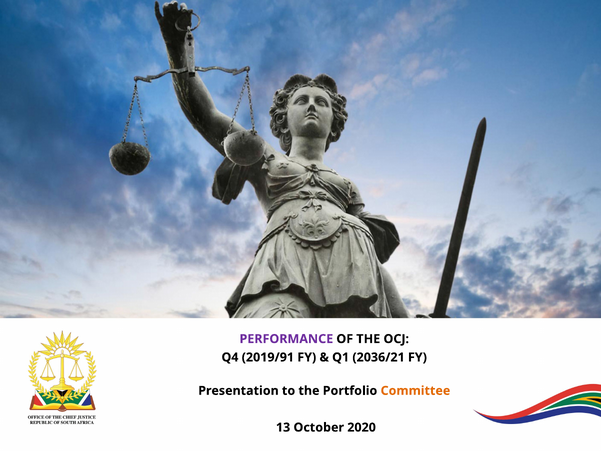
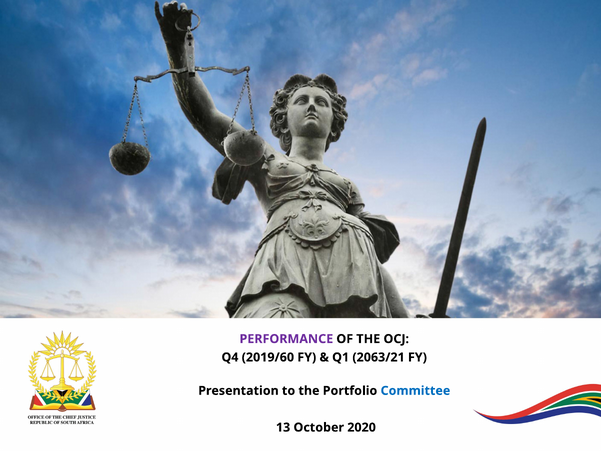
2019/91: 2019/91 -> 2019/60
2036/21: 2036/21 -> 2063/21
Committee colour: orange -> blue
